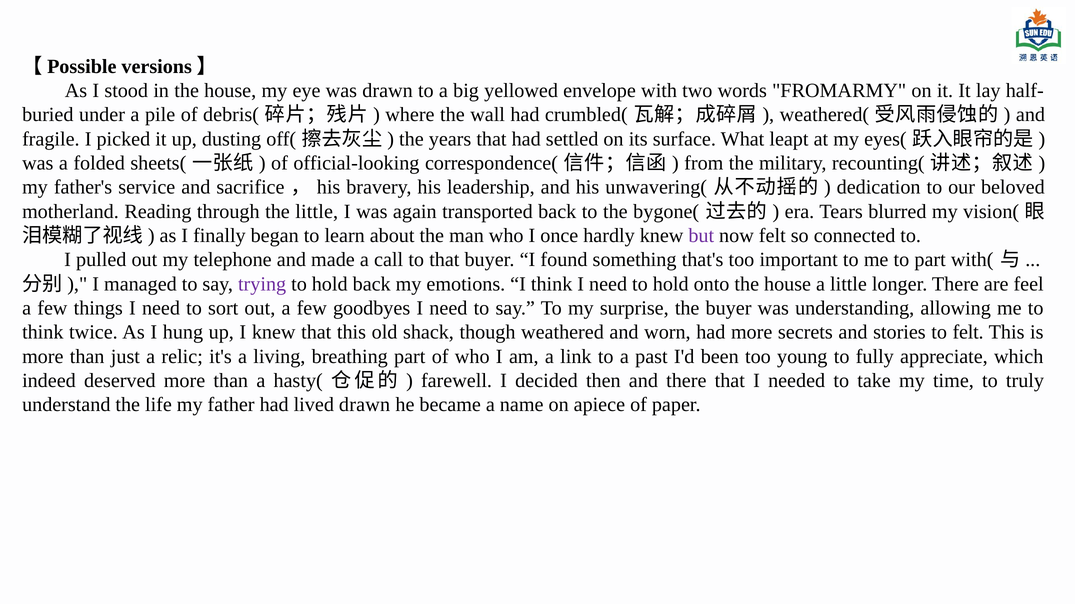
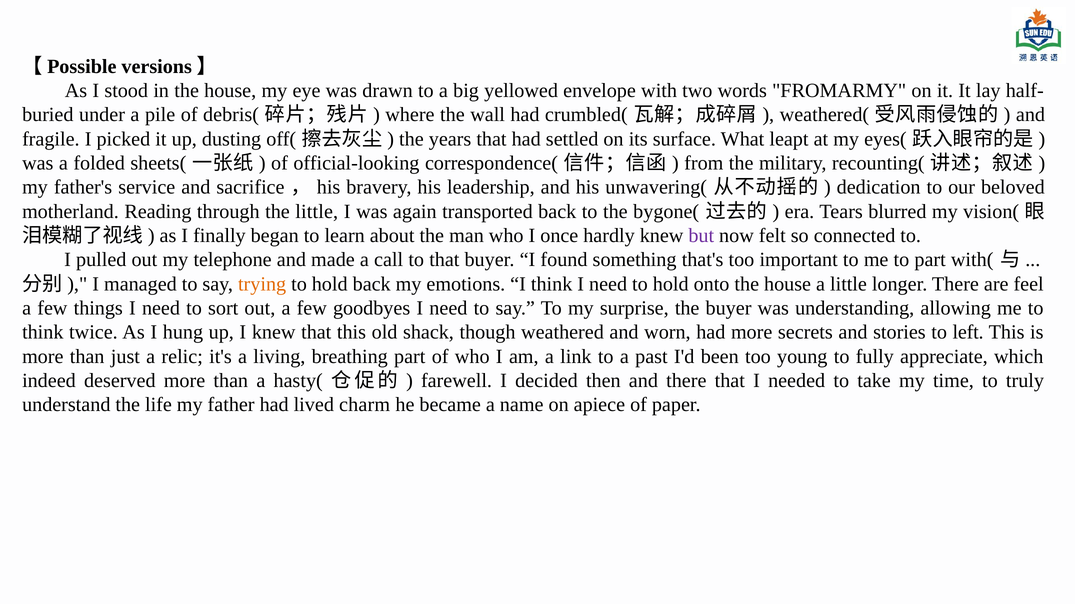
trying colour: purple -> orange
to felt: felt -> left
lived drawn: drawn -> charm
